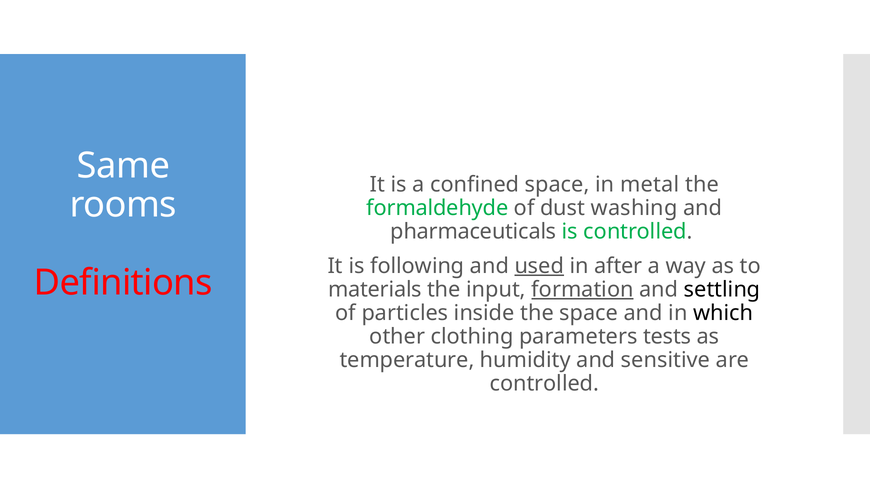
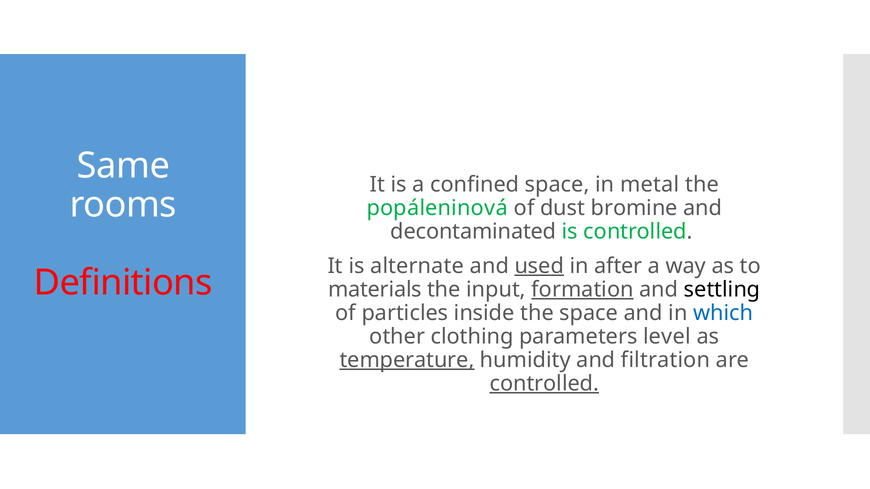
formaldehyde: formaldehyde -> popáleninová
washing: washing -> bromine
pharmaceuticals: pharmaceuticals -> decontaminated
following: following -> alternate
which colour: black -> blue
tests: tests -> level
temperature underline: none -> present
sensitive: sensitive -> filtration
controlled at (544, 384) underline: none -> present
